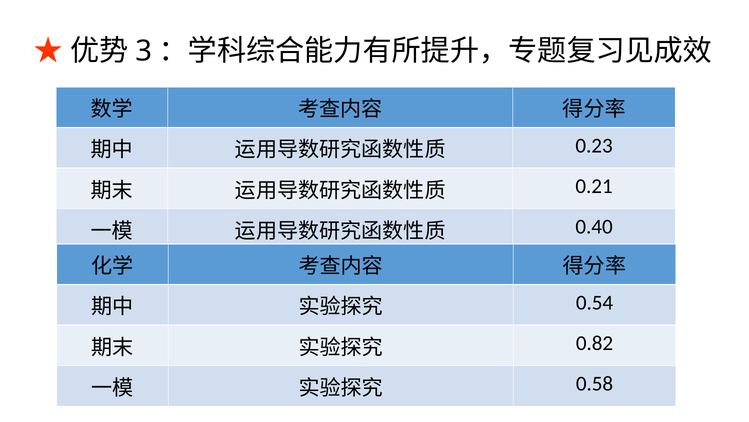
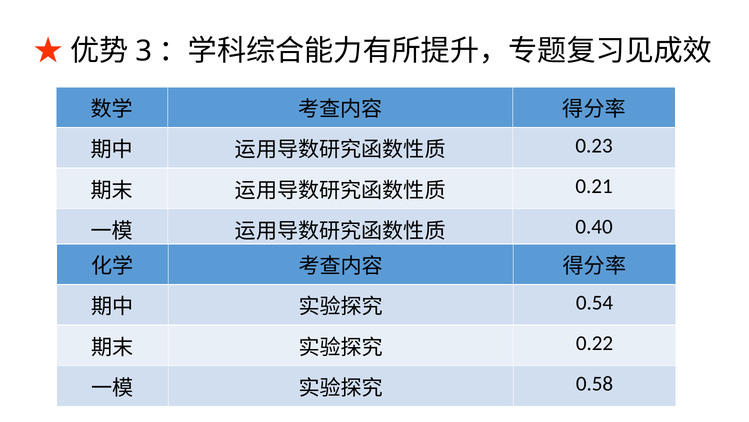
0.82: 0.82 -> 0.22
